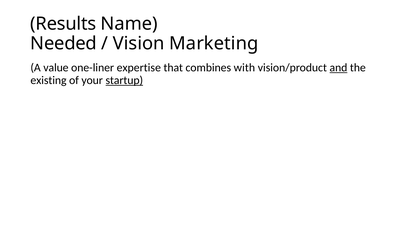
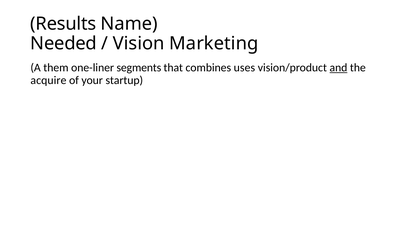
value: value -> them
expertise: expertise -> segments
with: with -> uses
existing: existing -> acquire
startup underline: present -> none
